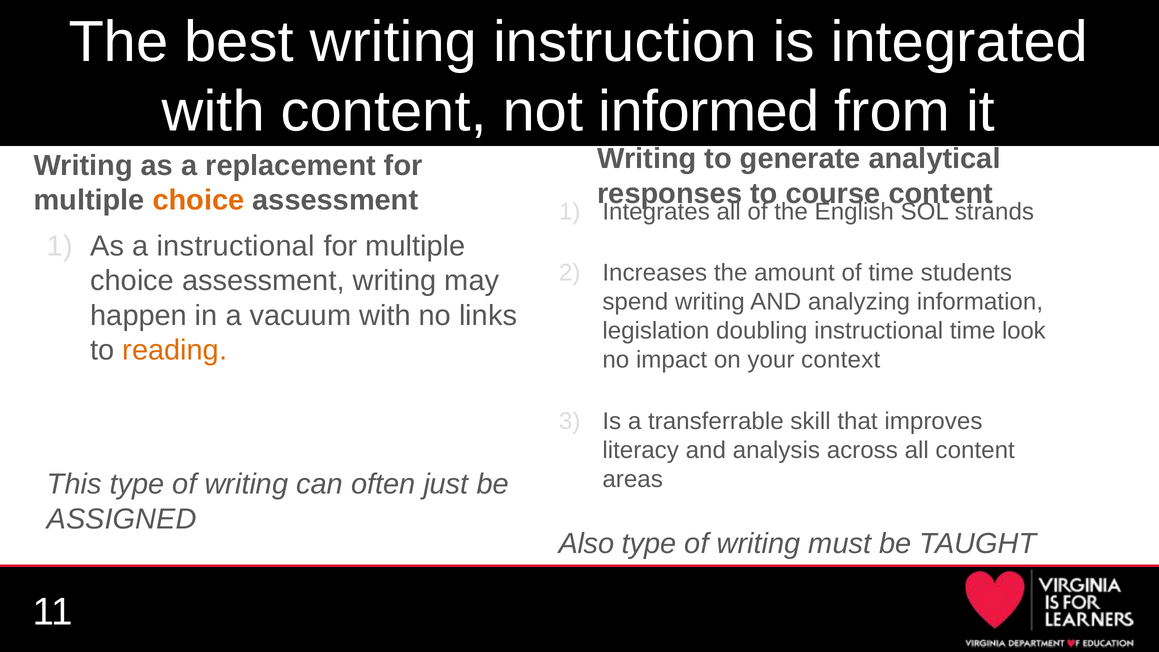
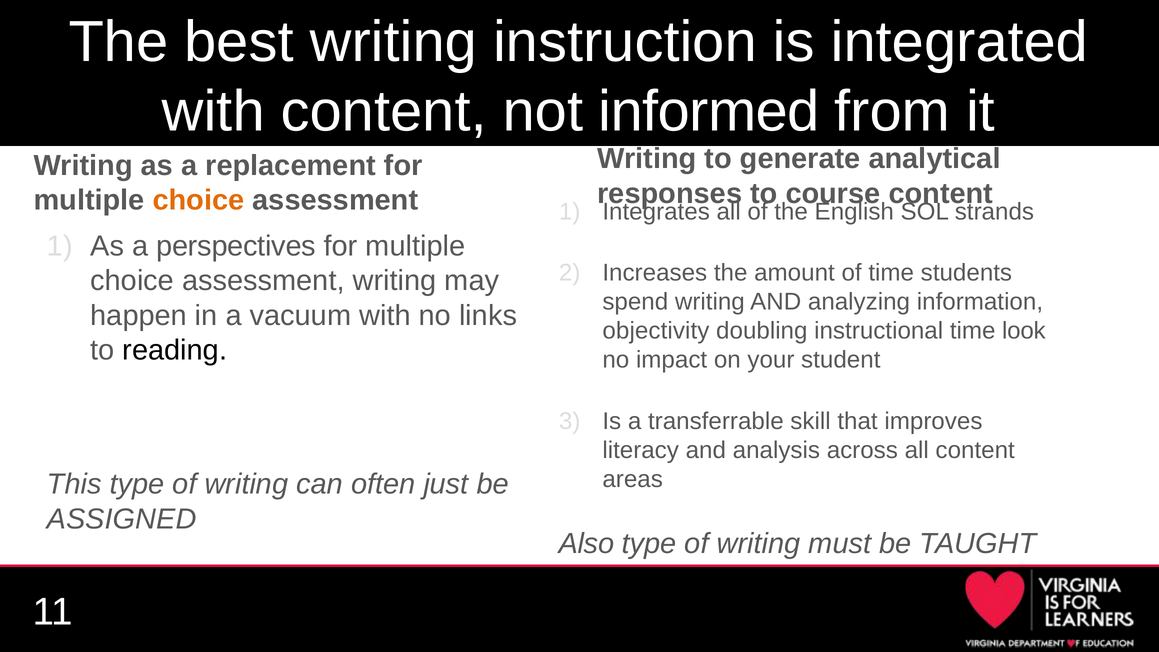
a instructional: instructional -> perspectives
legislation: legislation -> objectivity
reading colour: orange -> black
context: context -> student
